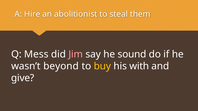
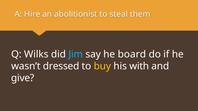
Mess: Mess -> Wilks
Jim colour: pink -> light blue
sound: sound -> board
beyond: beyond -> dressed
